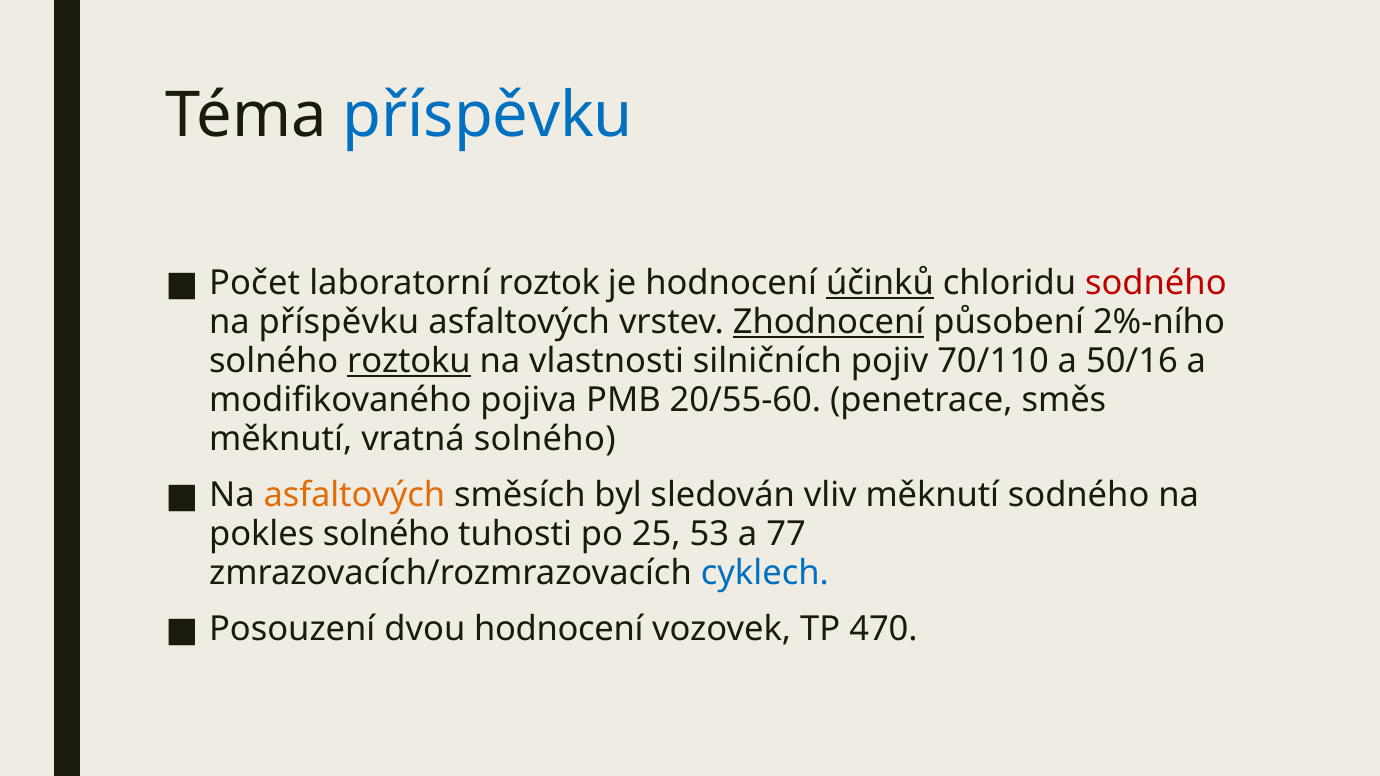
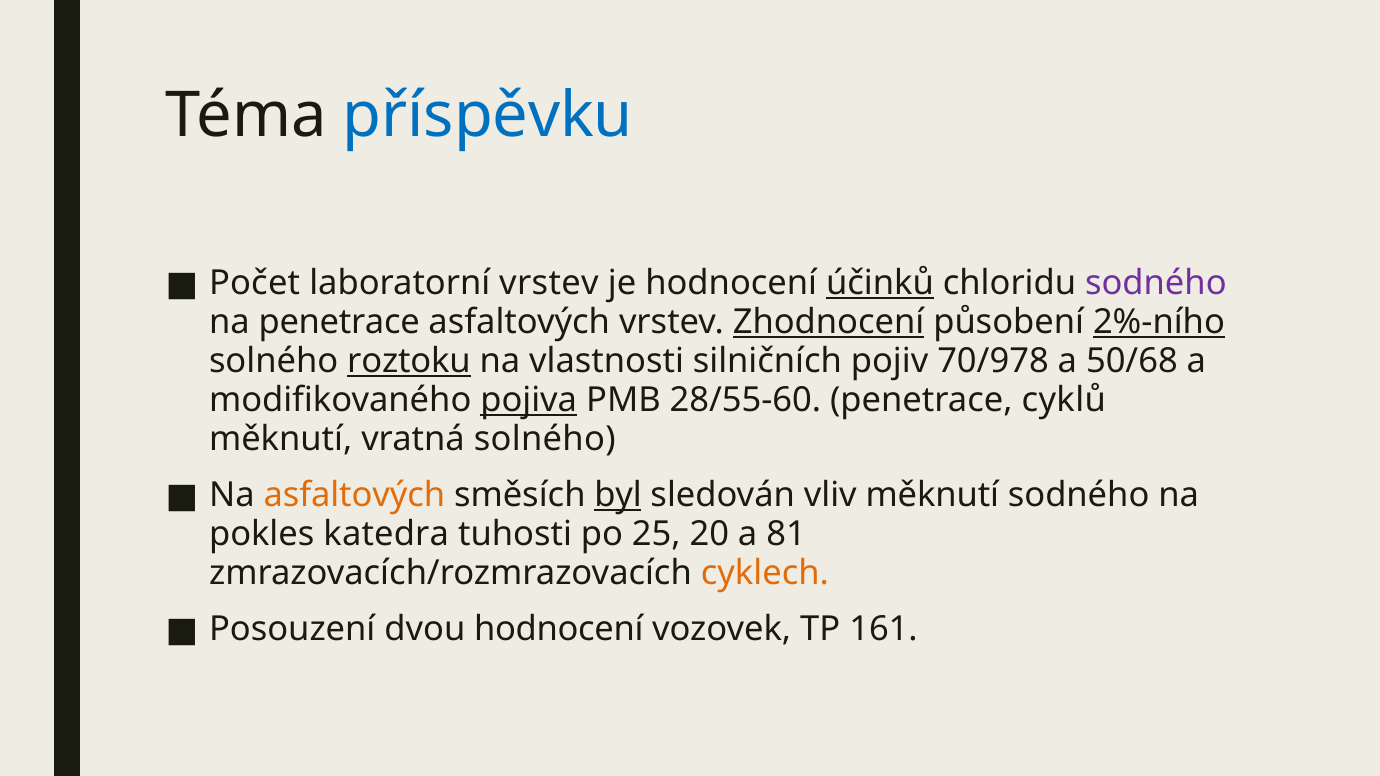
laboratorní roztok: roztok -> vrstev
sodného at (1156, 284) colour: red -> purple
na příspěvku: příspěvku -> penetrace
2%-ního underline: none -> present
70/110: 70/110 -> 70/978
50/16: 50/16 -> 50/68
pojiva underline: none -> present
20/55-60: 20/55-60 -> 28/55-60
směs: směs -> cyklů
byl underline: none -> present
pokles solného: solného -> katedra
53: 53 -> 20
77: 77 -> 81
cyklech colour: blue -> orange
470: 470 -> 161
